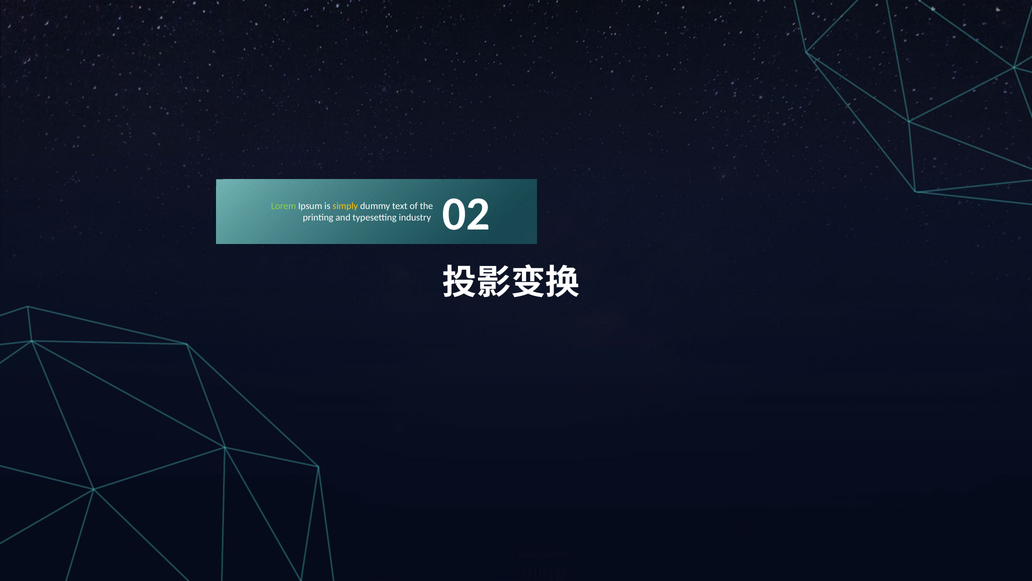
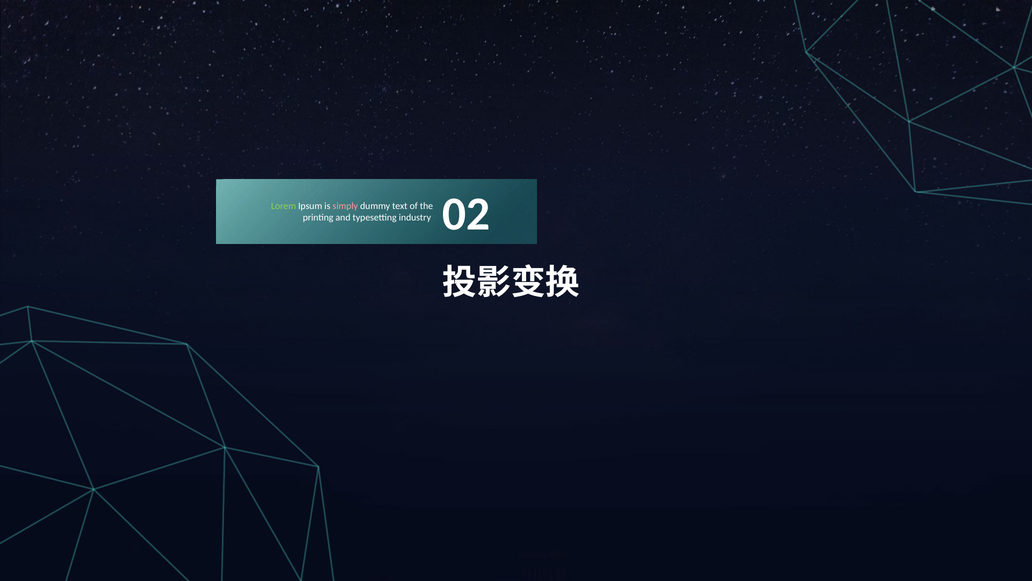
simply colour: yellow -> pink
